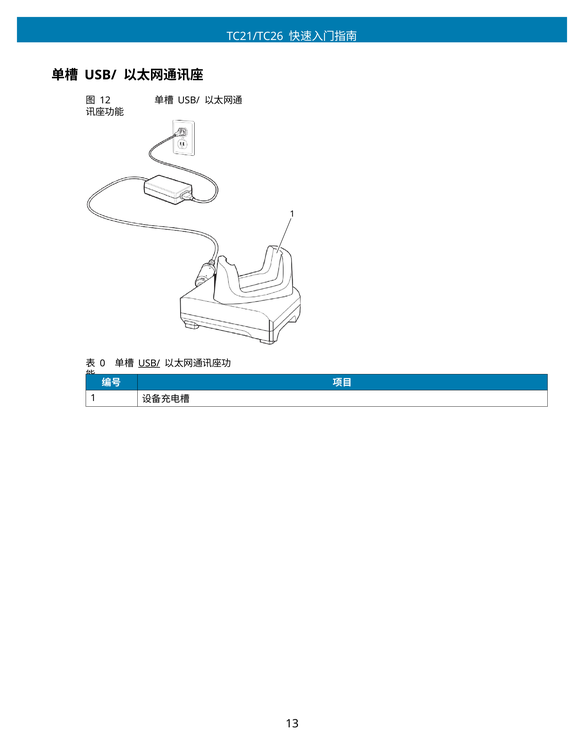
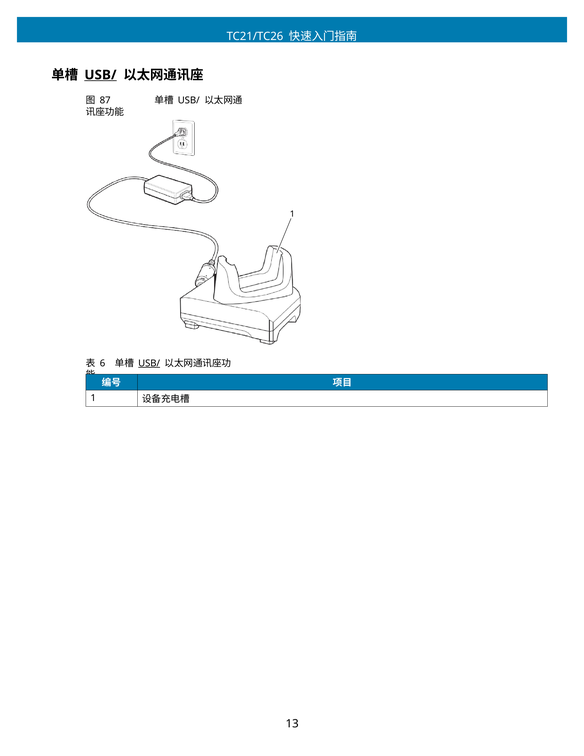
USB/ at (100, 75) underline: none -> present
12: 12 -> 87
0: 0 -> 6
